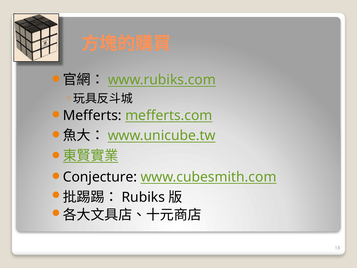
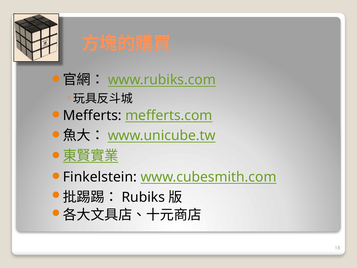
Conjecture: Conjecture -> Finkelstein
